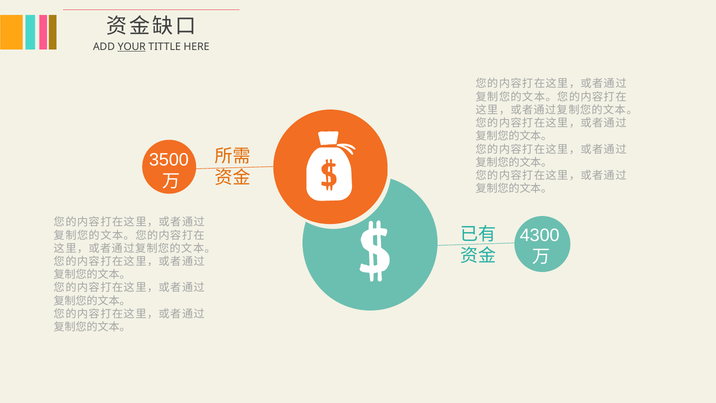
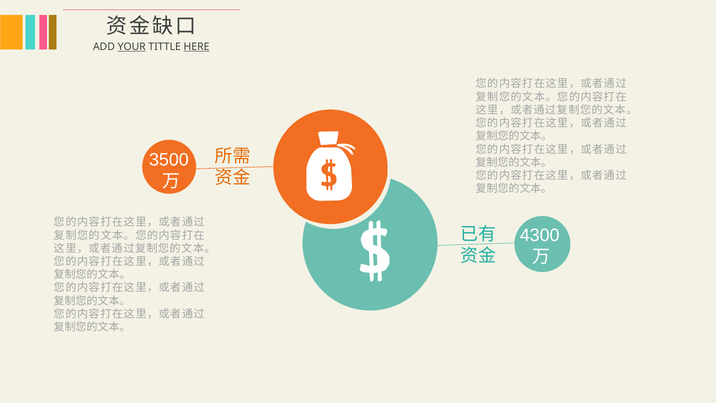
HERE underline: none -> present
